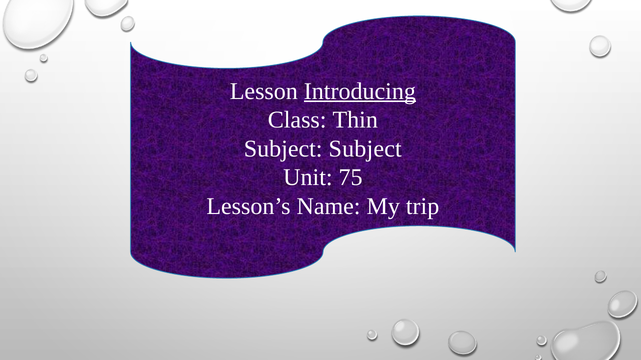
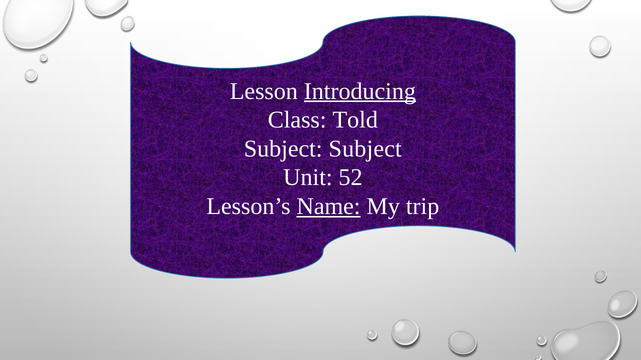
Thin: Thin -> Told
75: 75 -> 52
Name underline: none -> present
